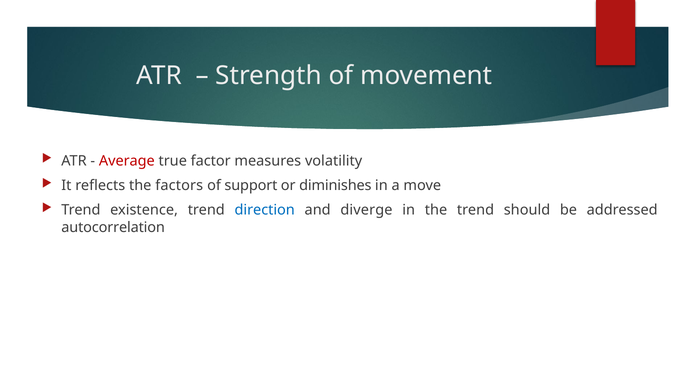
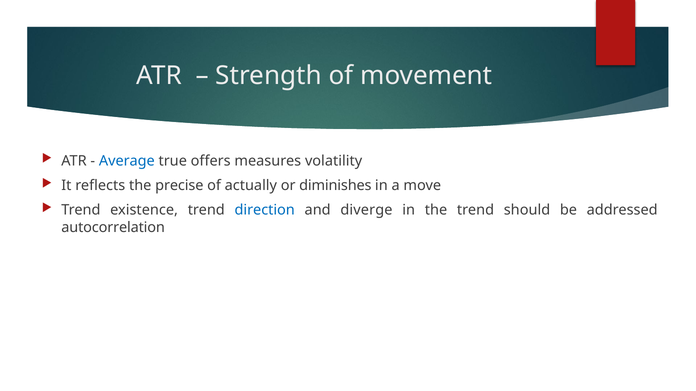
Average colour: red -> blue
factor: factor -> offers
factors: factors -> precise
support: support -> actually
